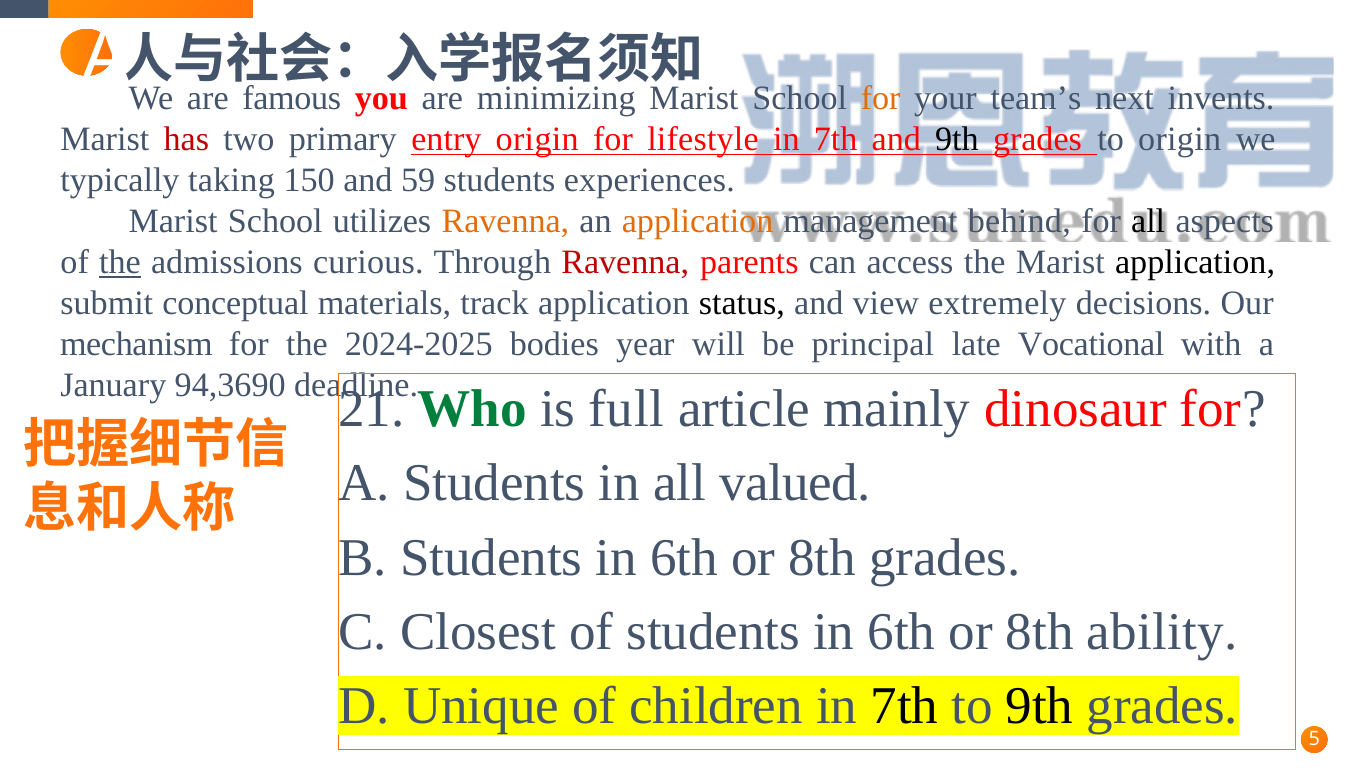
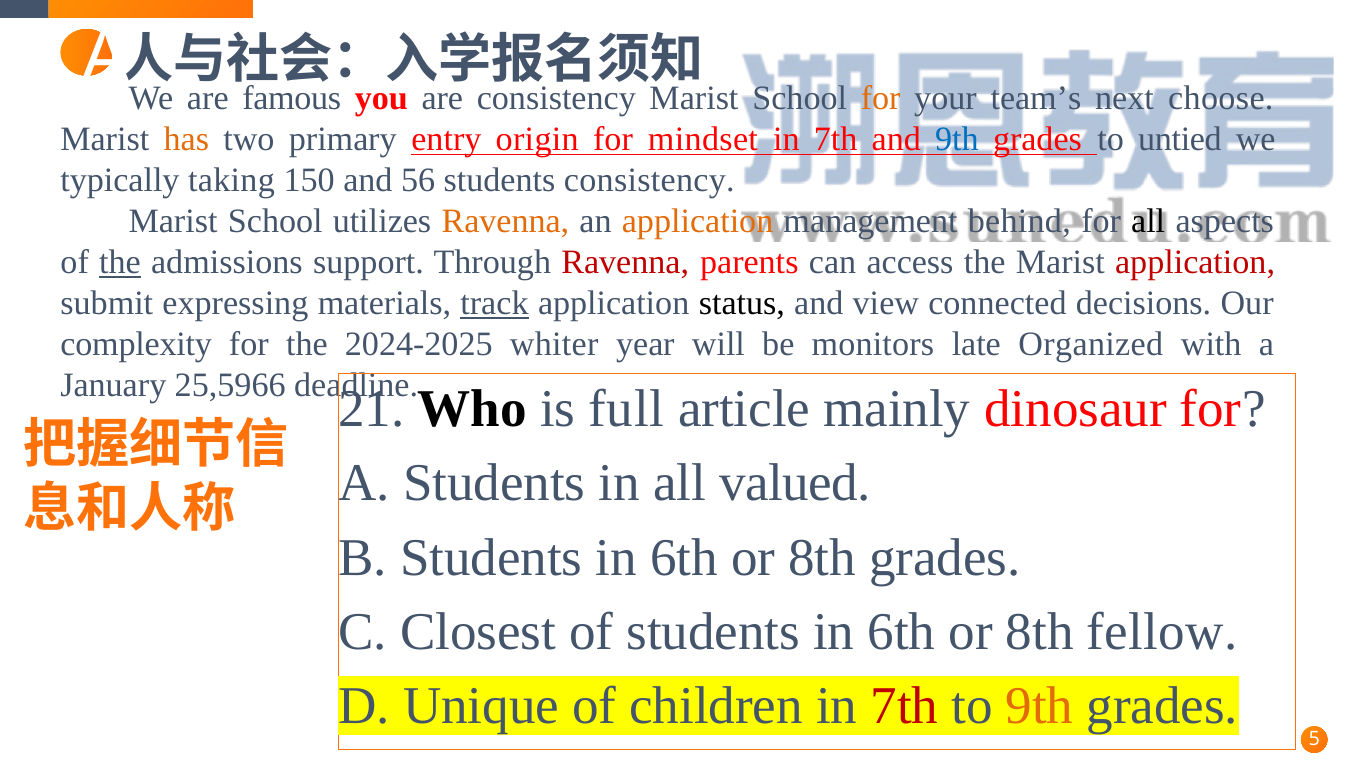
are minimizing: minimizing -> consistency
invents: invents -> choose
has colour: red -> orange
lifestyle: lifestyle -> mindset
9th at (957, 139) colour: black -> blue
to origin: origin -> untied
59: 59 -> 56
students experiences: experiences -> consistency
curious: curious -> support
application at (1195, 262) colour: black -> red
conceptual: conceptual -> expressing
track underline: none -> present
extremely: extremely -> connected
mechanism: mechanism -> complexity
bodies: bodies -> whiter
principal: principal -> monitors
Vocational: Vocational -> Organized
94,3690: 94,3690 -> 25,5966
Who colour: green -> black
ability: ability -> fellow
7th at (904, 706) colour: black -> red
9th at (1040, 706) colour: black -> orange
